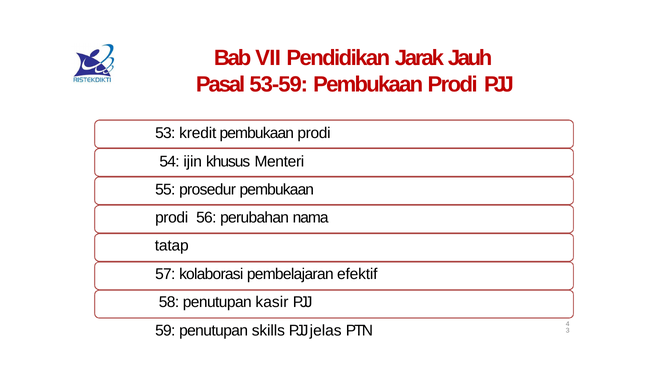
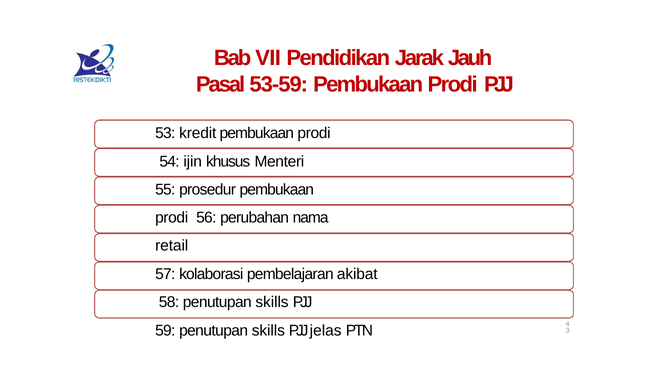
tatap: tatap -> retail
efektif: efektif -> akibat
58 penutupan kasir: kasir -> skills
